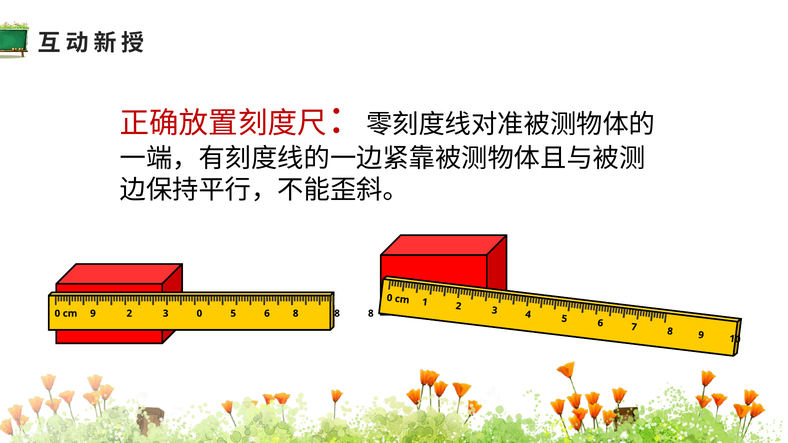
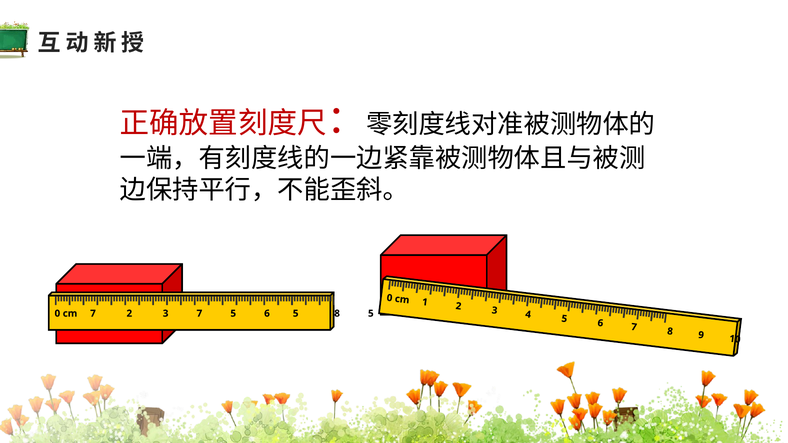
cm 9: 9 -> 7
3 0: 0 -> 7
6 8: 8 -> 5
8 at (371, 314): 8 -> 5
